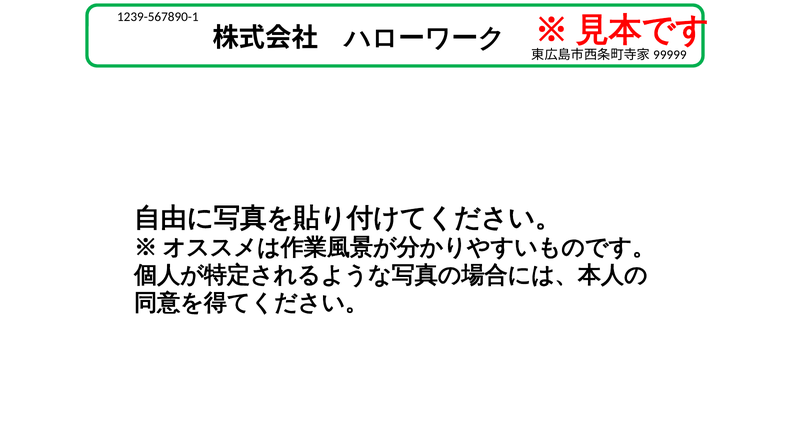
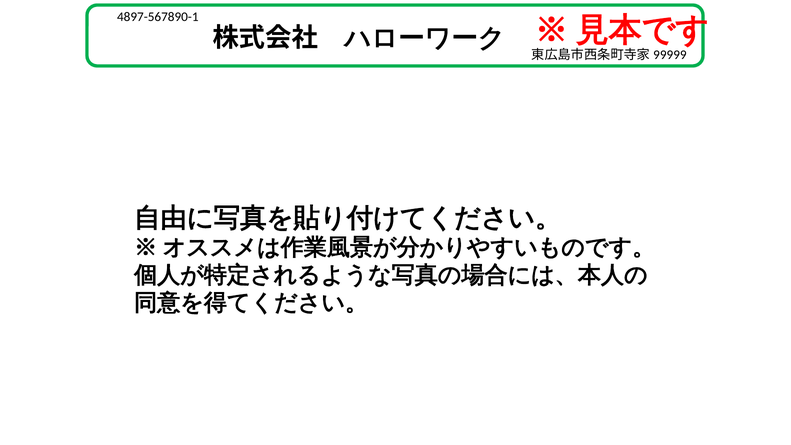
1239-567890-1: 1239-567890-1 -> 4897-567890-1
